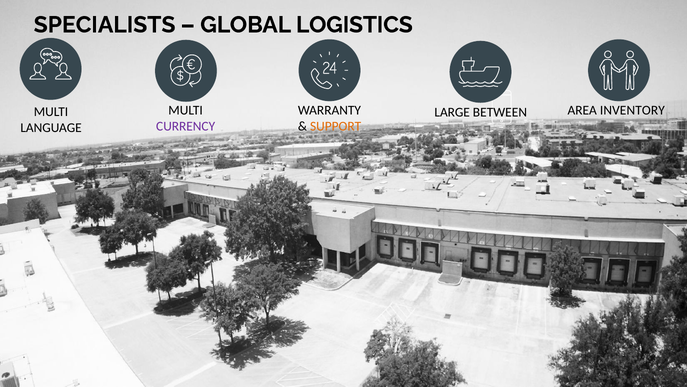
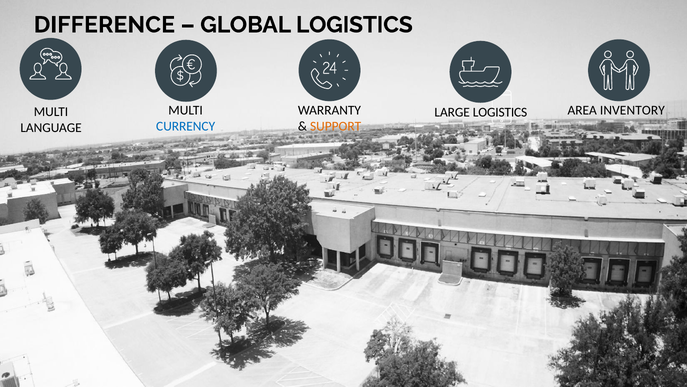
SPECIALISTS: SPECIALISTS -> DIFFERENCE
LARGE BETWEEN: BETWEEN -> LOGISTICS
CURRENCY colour: purple -> blue
